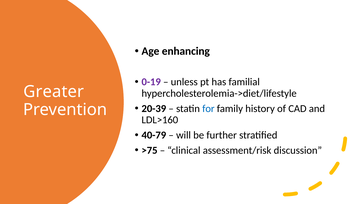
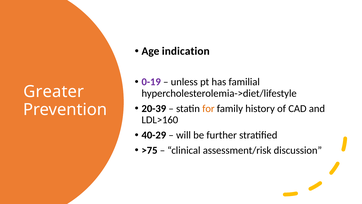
enhancing: enhancing -> indication
for colour: blue -> orange
40-79: 40-79 -> 40-29
